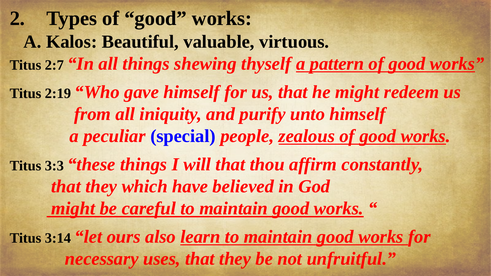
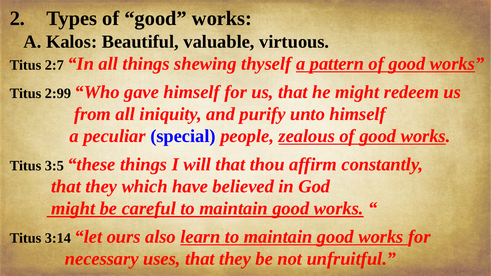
2:19: 2:19 -> 2:99
3:3: 3:3 -> 3:5
